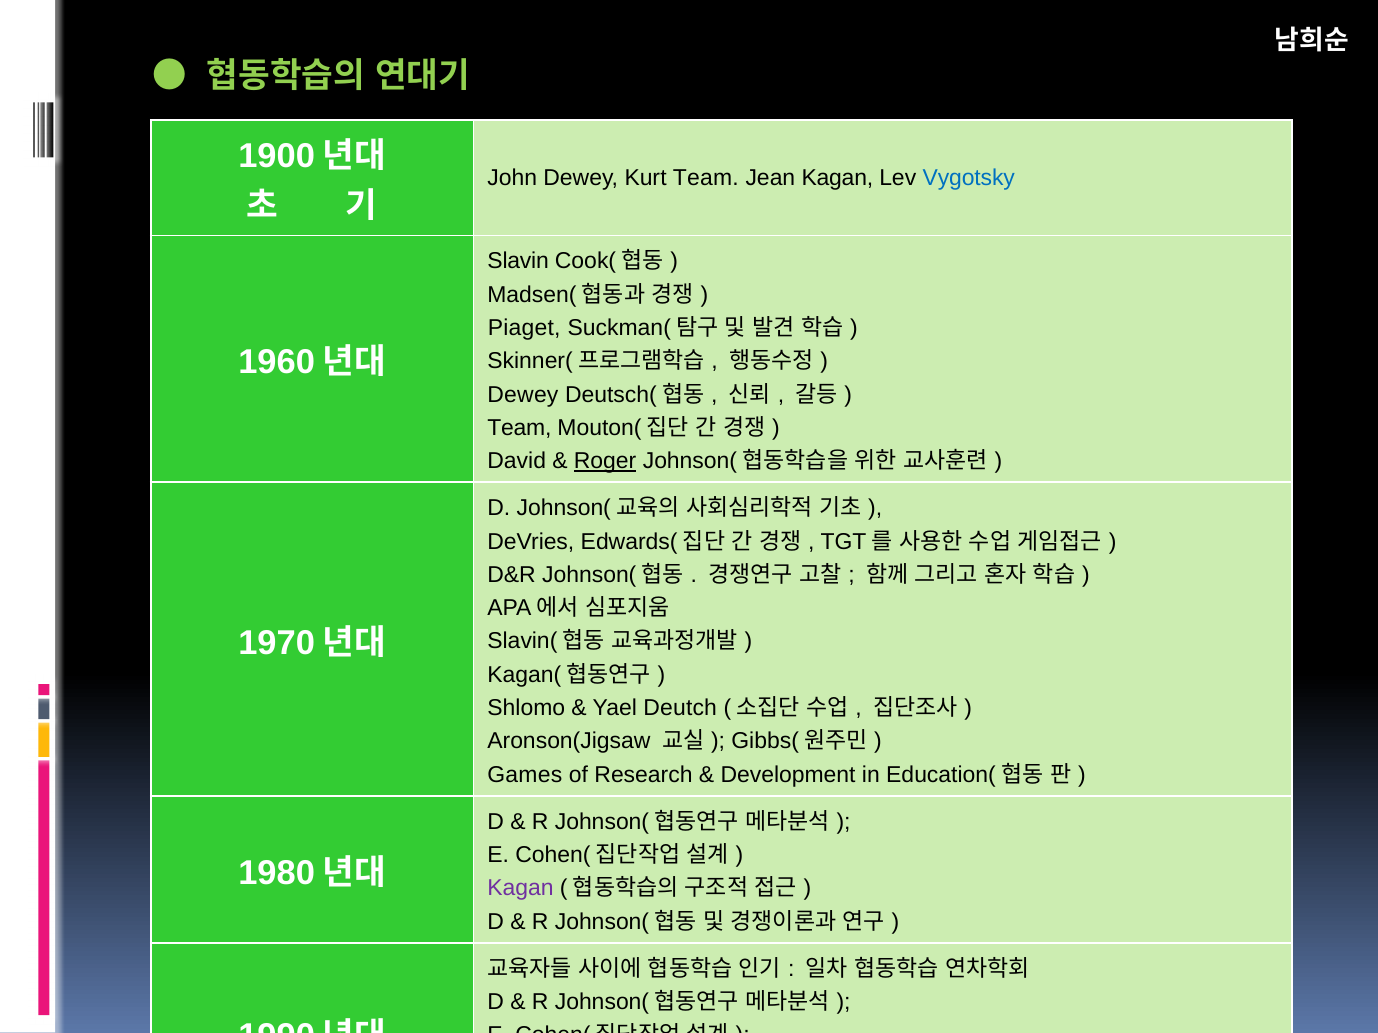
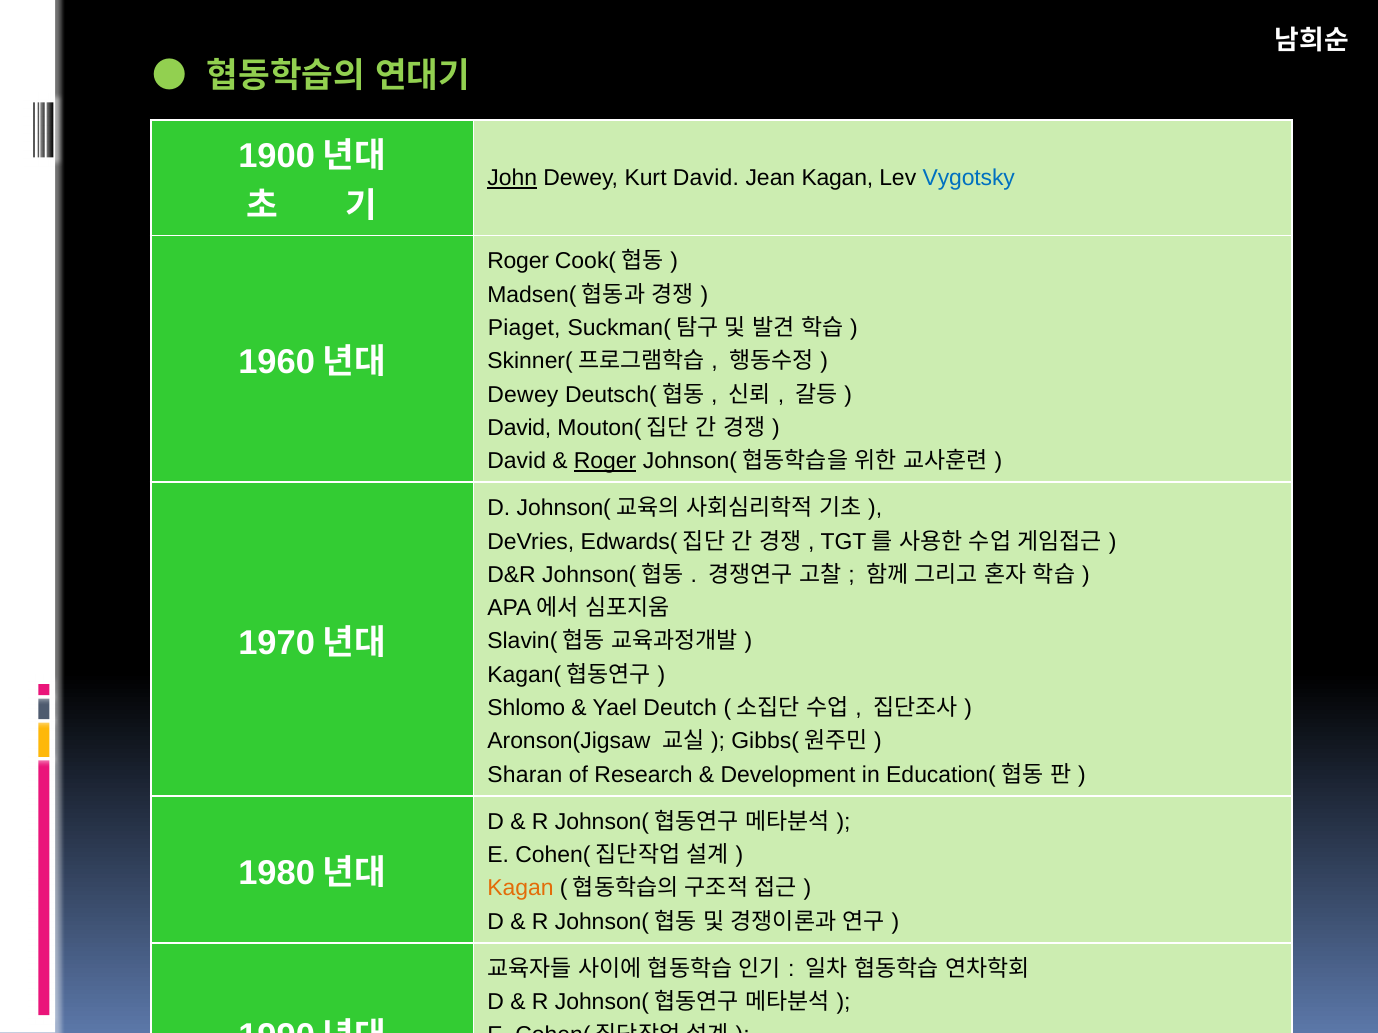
John underline: none -> present
Kurt Team: Team -> David
Slavin at (518, 261): Slavin -> Roger
Team at (519, 428): Team -> David
Games: Games -> Sharan
Kagan at (521, 889) colour: purple -> orange
